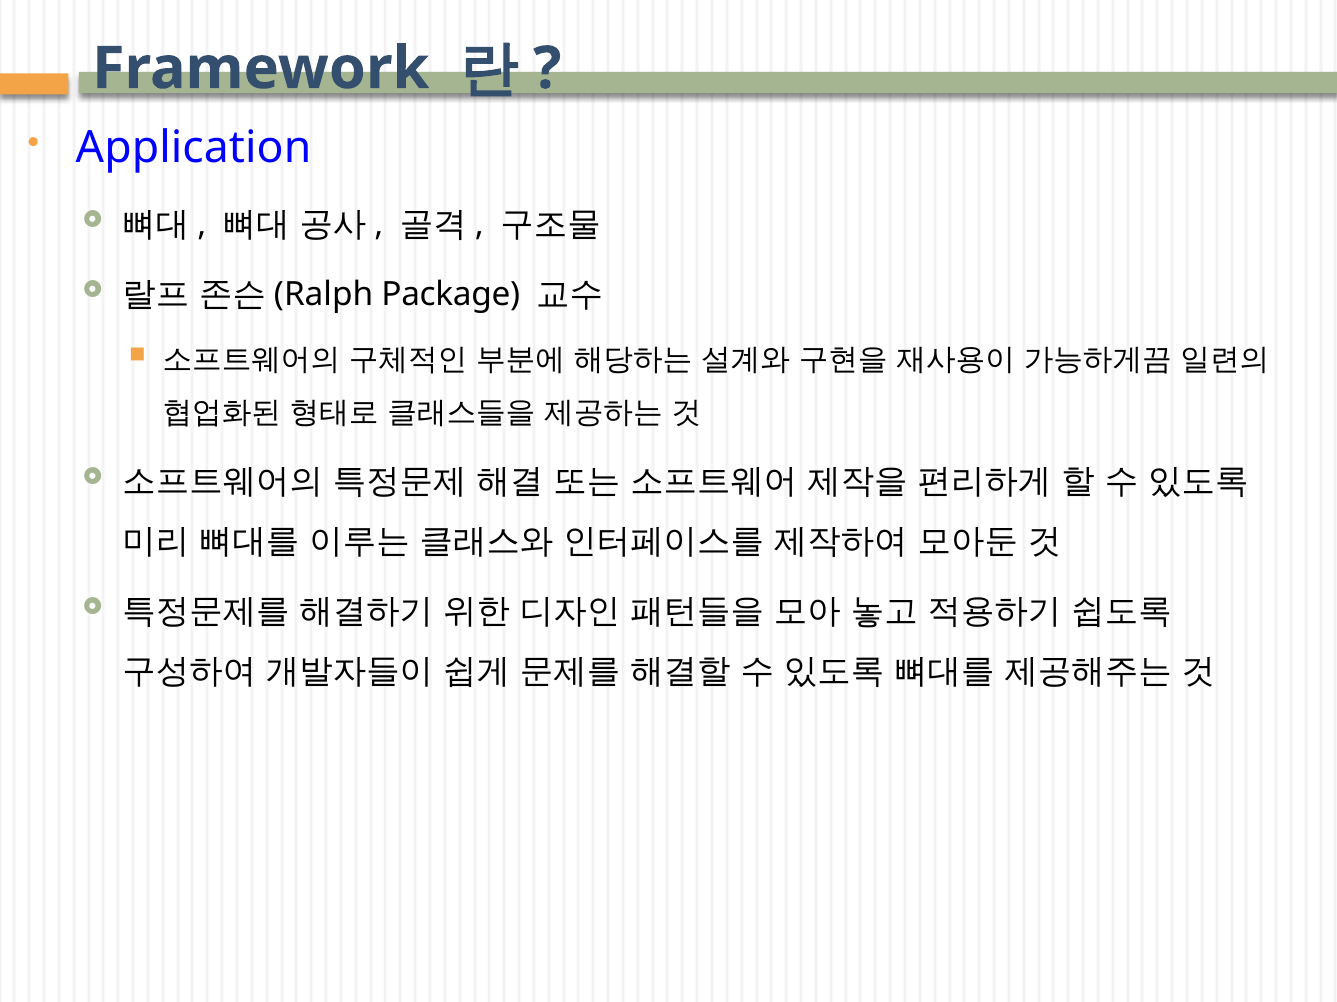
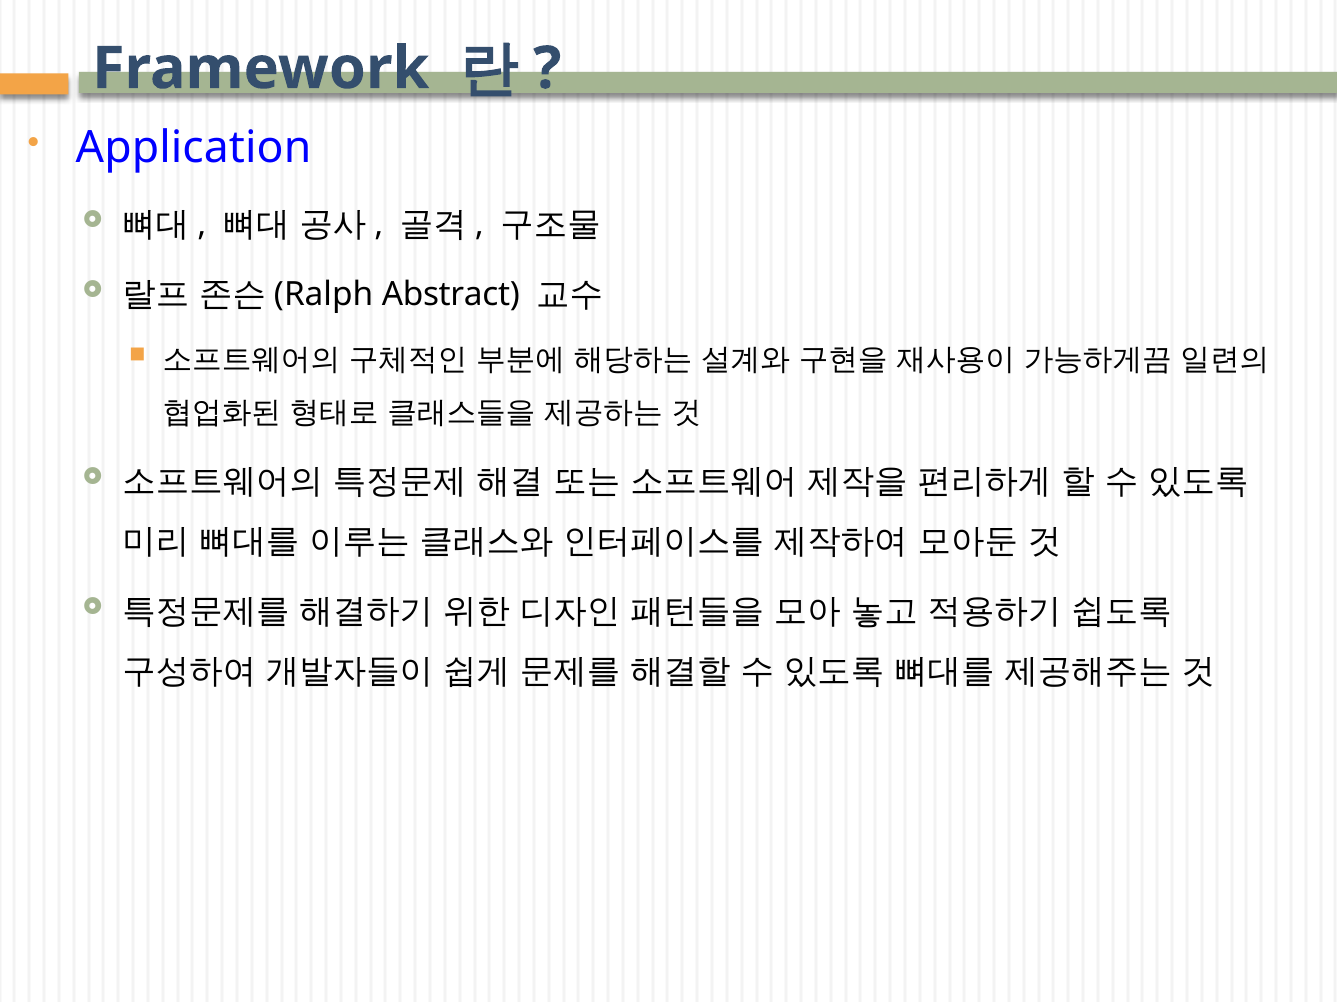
Package: Package -> Abstract
